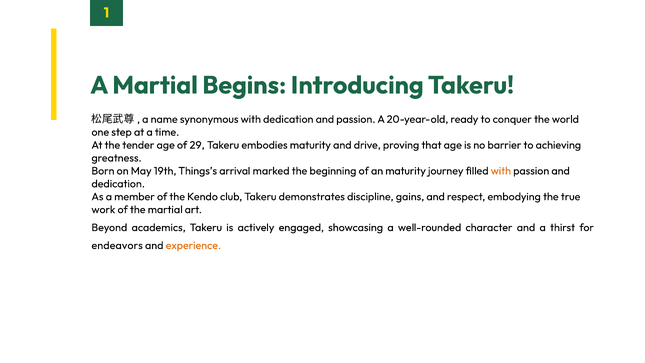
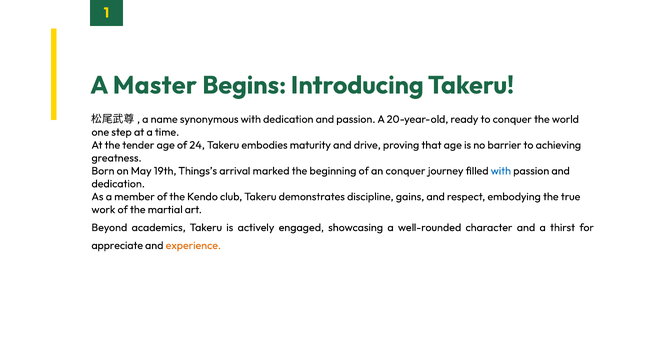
A Martial: Martial -> Master
29: 29 -> 24
an maturity: maturity -> conquer
with at (501, 171) colour: orange -> blue
endeavors: endeavors -> appreciate
